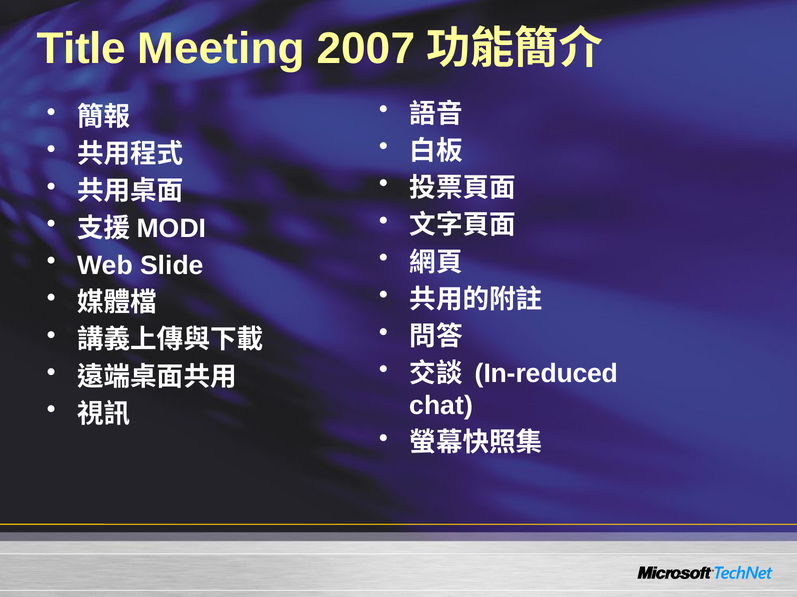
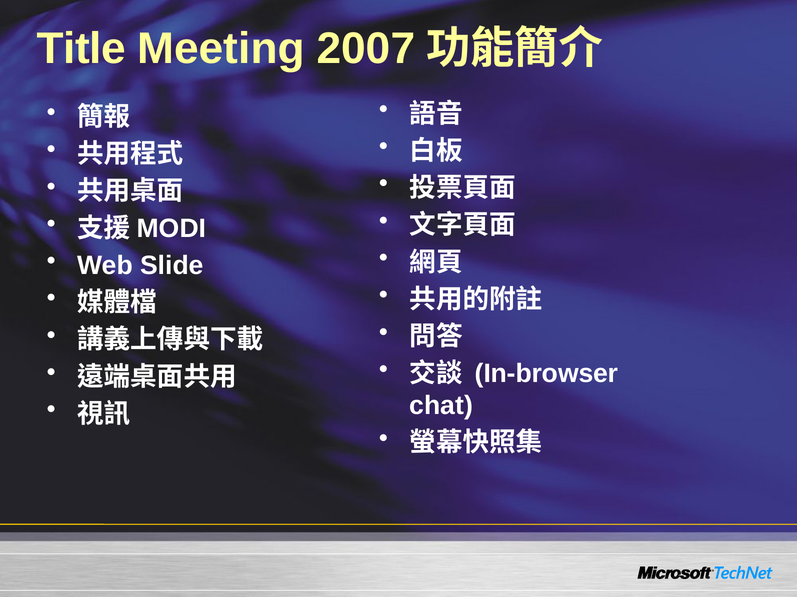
In-reduced: In-reduced -> In-browser
